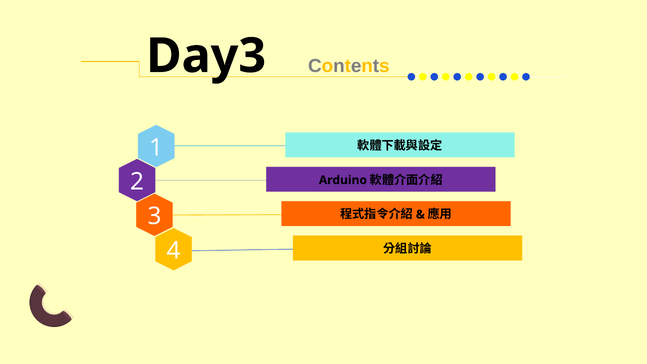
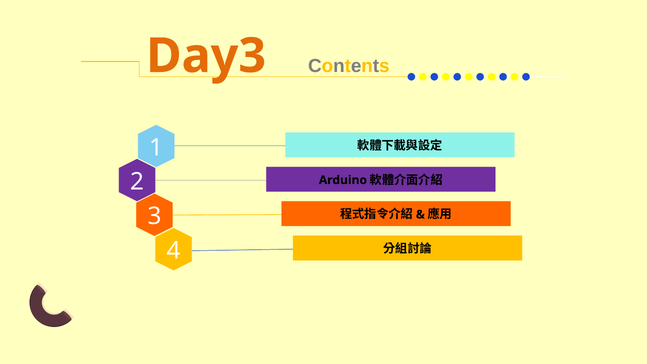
Day3 colour: black -> orange
